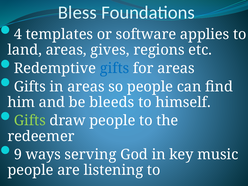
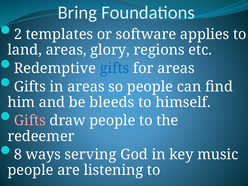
Bless: Bless -> Bring
4: 4 -> 2
gives: gives -> glory
Gifts at (30, 121) colour: light green -> pink
9: 9 -> 8
